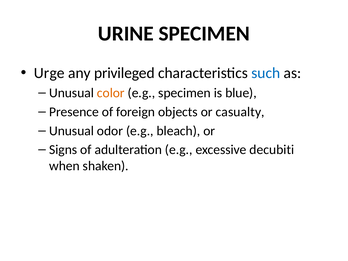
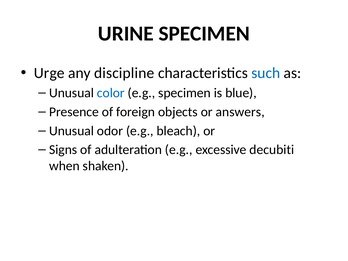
privileged: privileged -> discipline
color colour: orange -> blue
casualty: casualty -> answers
